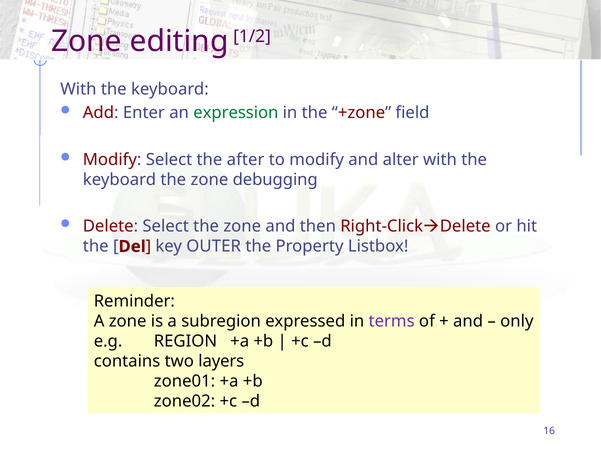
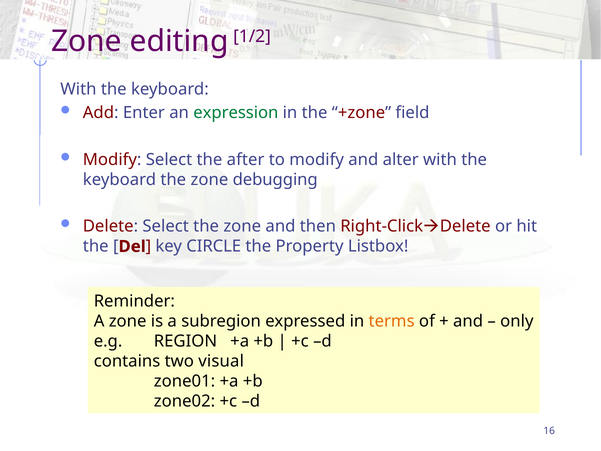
OUTER: OUTER -> CIRCLE
terms colour: purple -> orange
layers: layers -> visual
